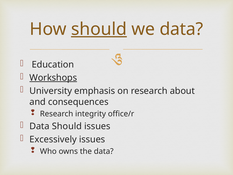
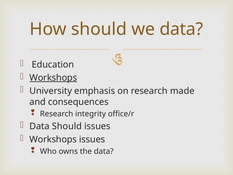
should at (99, 29) underline: present -> none
about: about -> made
Excessively at (53, 139): Excessively -> Workshops
